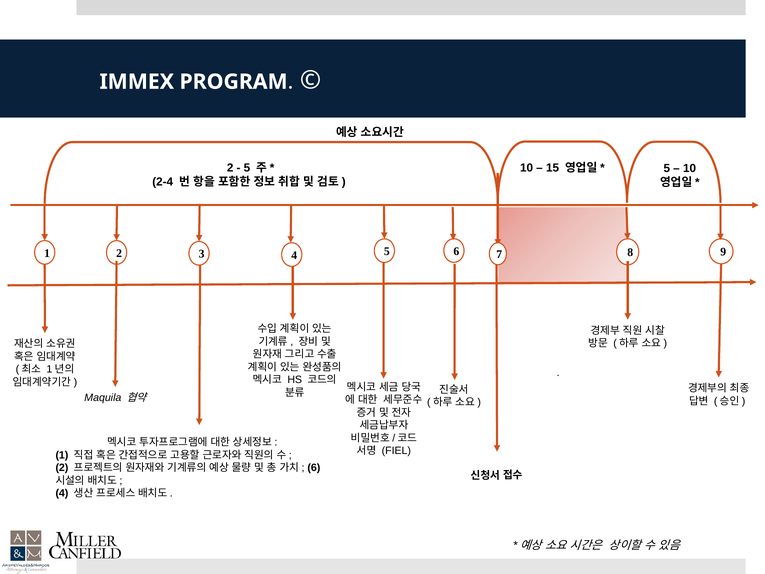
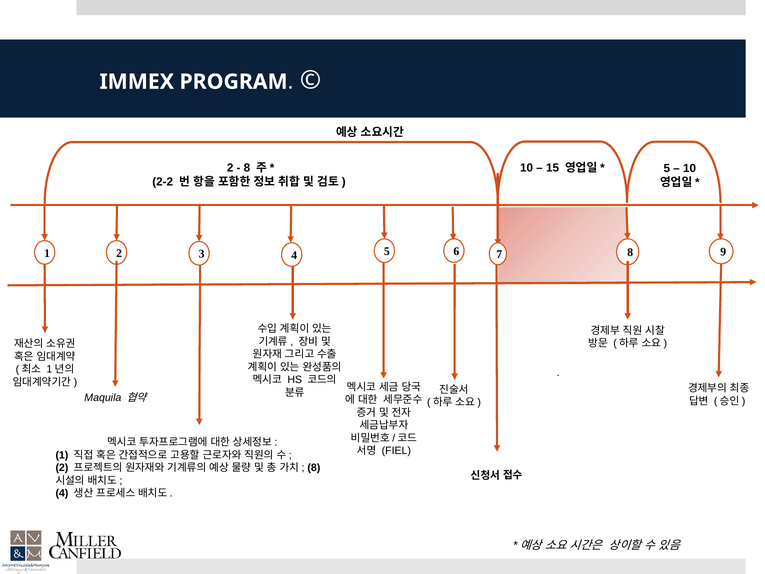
5 at (247, 168): 5 -> 8
2-4: 2-4 -> 2-2
6 at (314, 468): 6 -> 8
